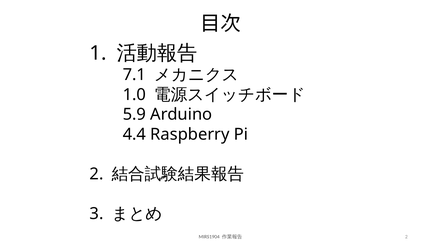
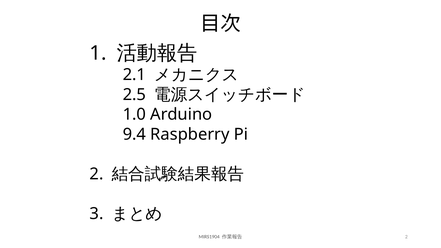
7.1: 7.1 -> 2.1
1.0: 1.0 -> 2.5
5.9: 5.9 -> 1.0
4.4: 4.4 -> 9.4
